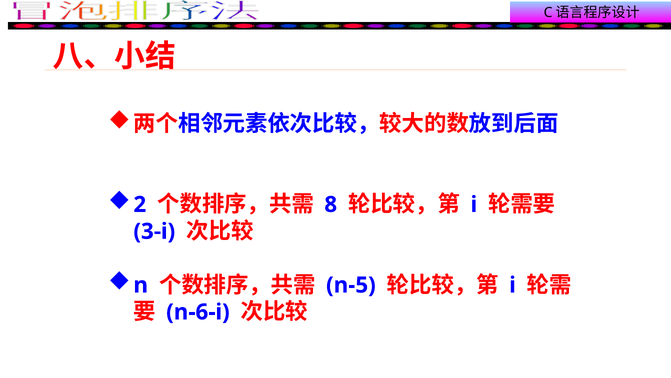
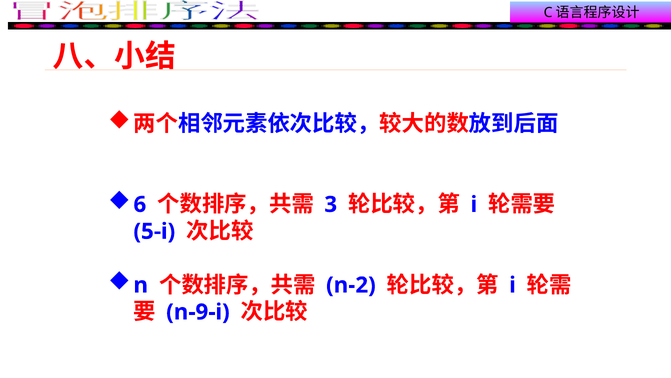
2: 2 -> 6
8: 8 -> 3
3-i: 3-i -> 5-i
n-5: n-5 -> n-2
n-6-i: n-6-i -> n-9-i
